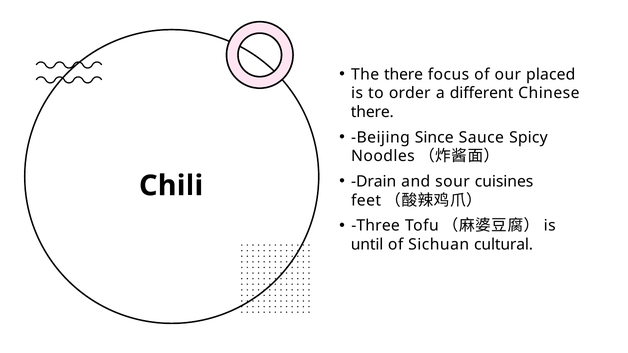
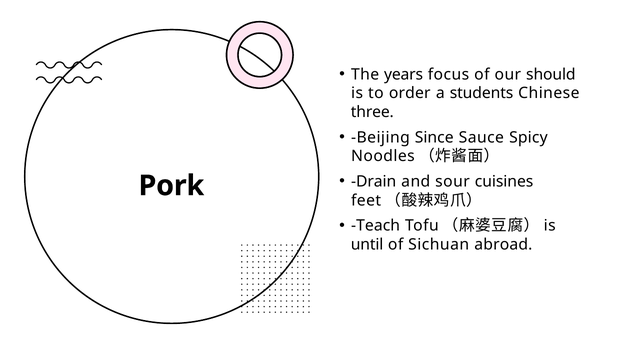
The there: there -> years
placed: placed -> should
different: different -> students
there at (372, 112): there -> three
Chili: Chili -> Pork
Three: Three -> Teach
cultural: cultural -> abroad
